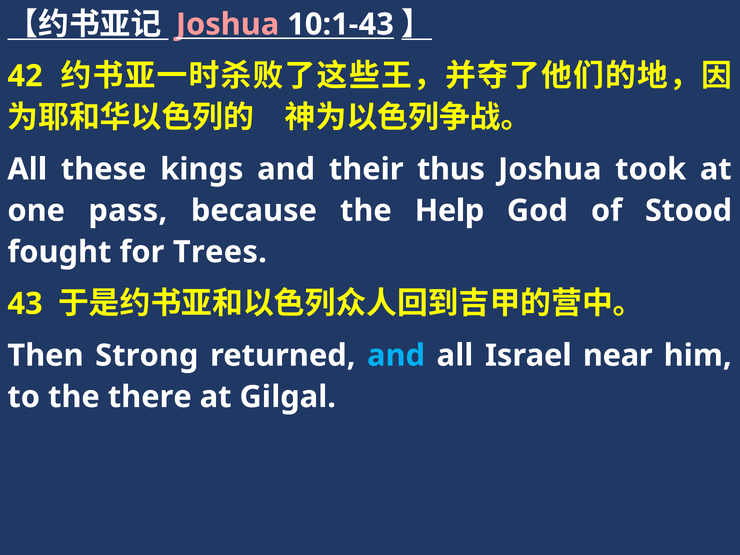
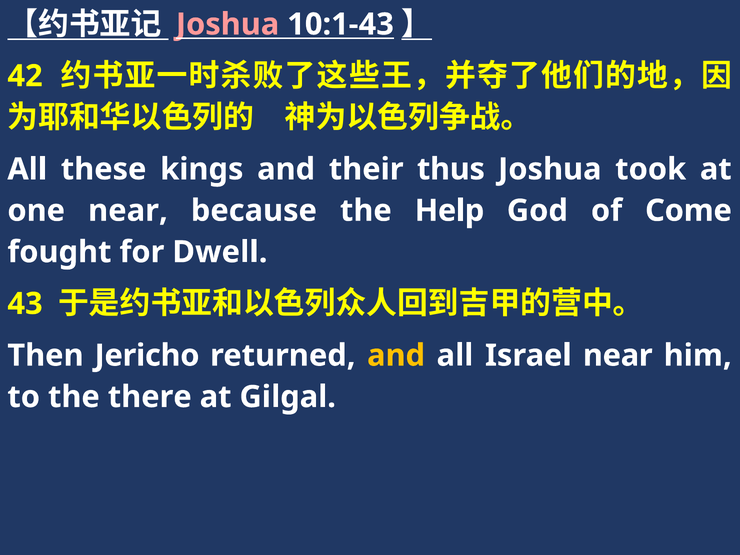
one pass: pass -> near
Stood: Stood -> Come
Trees: Trees -> Dwell
Strong: Strong -> Jericho
and at (396, 355) colour: light blue -> yellow
